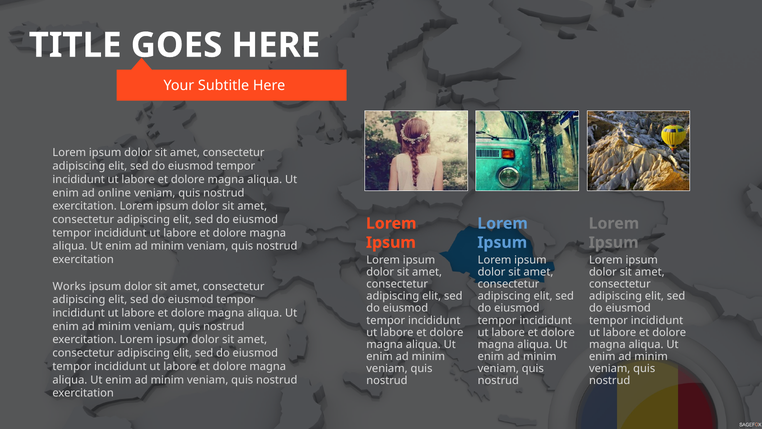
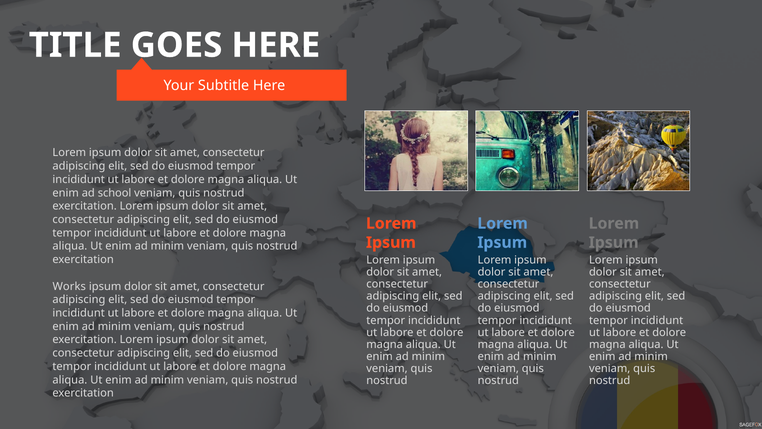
online: online -> school
